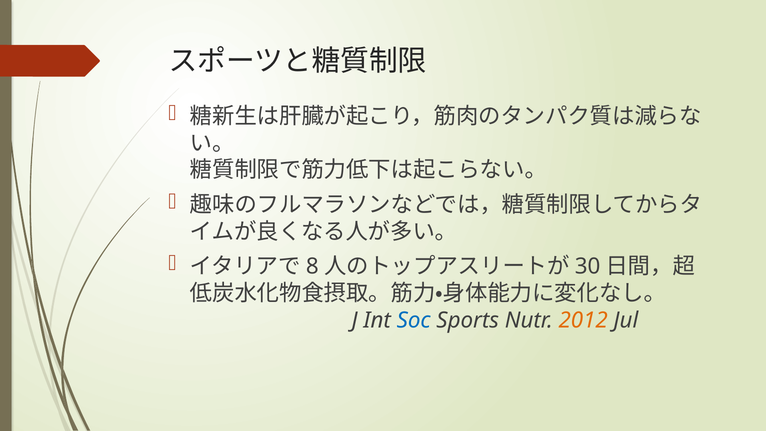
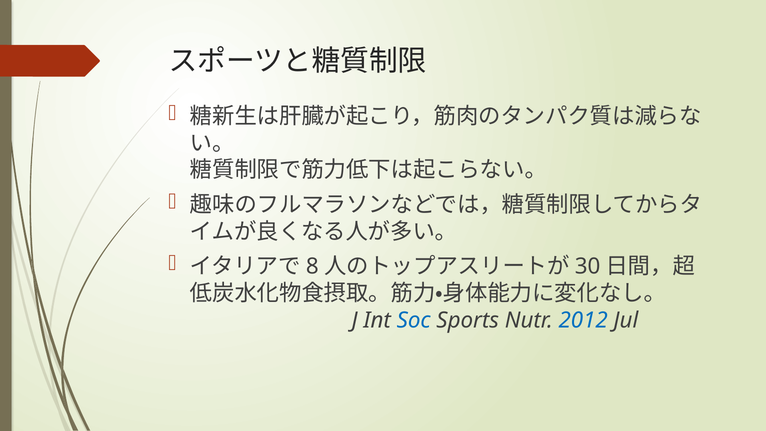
2012 colour: orange -> blue
